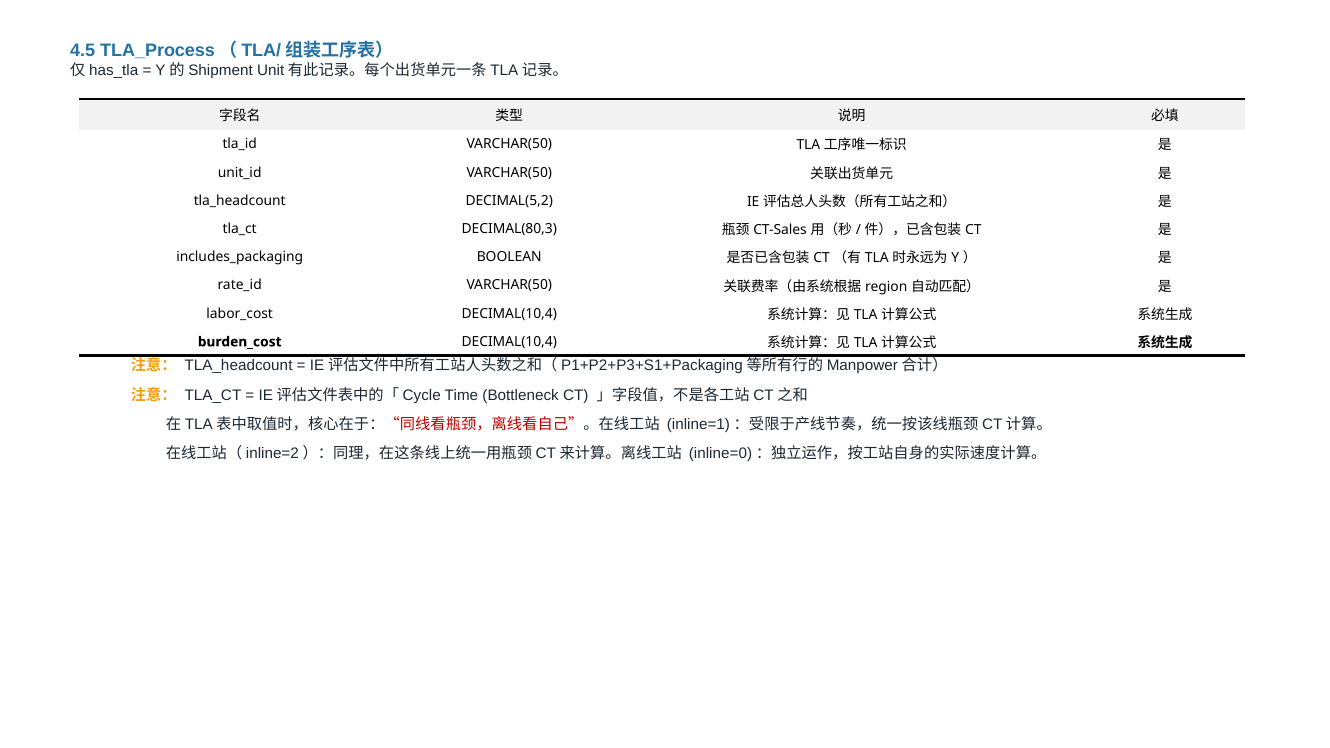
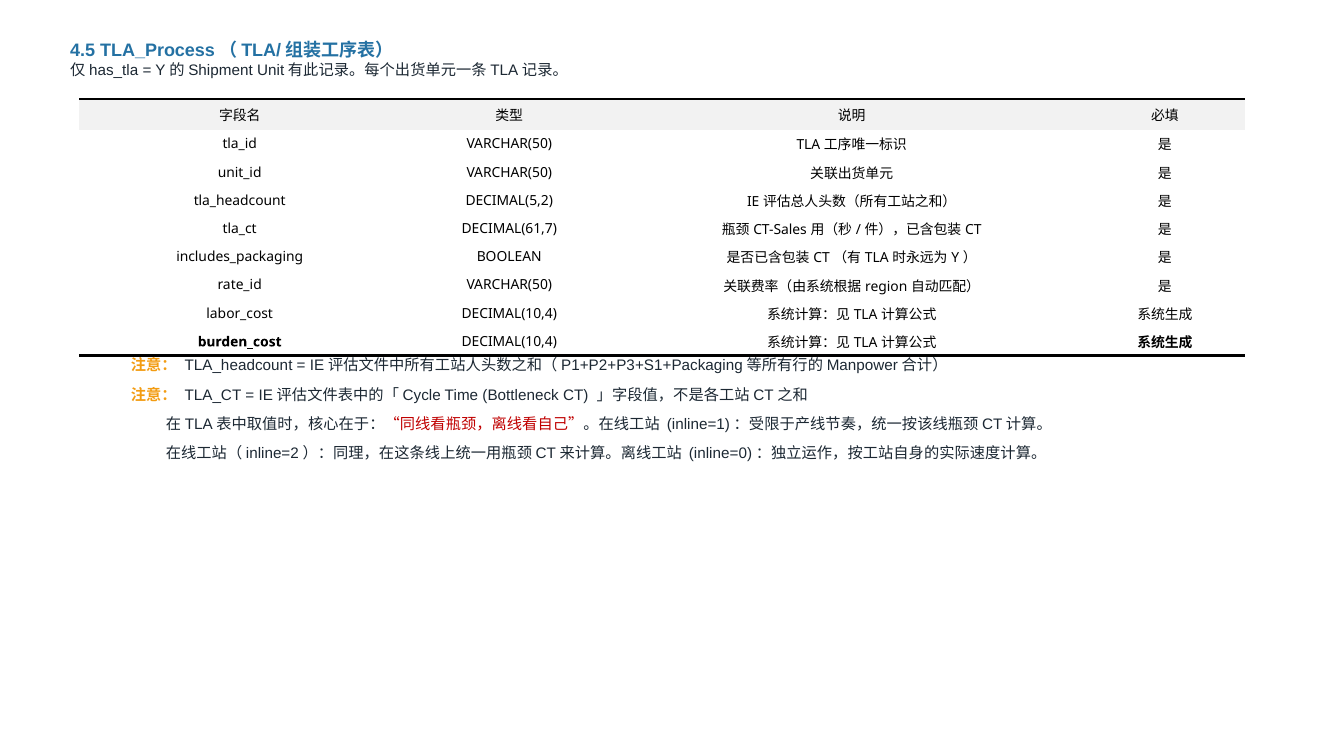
DECIMAL(80,3: DECIMAL(80,3 -> DECIMAL(61,7
